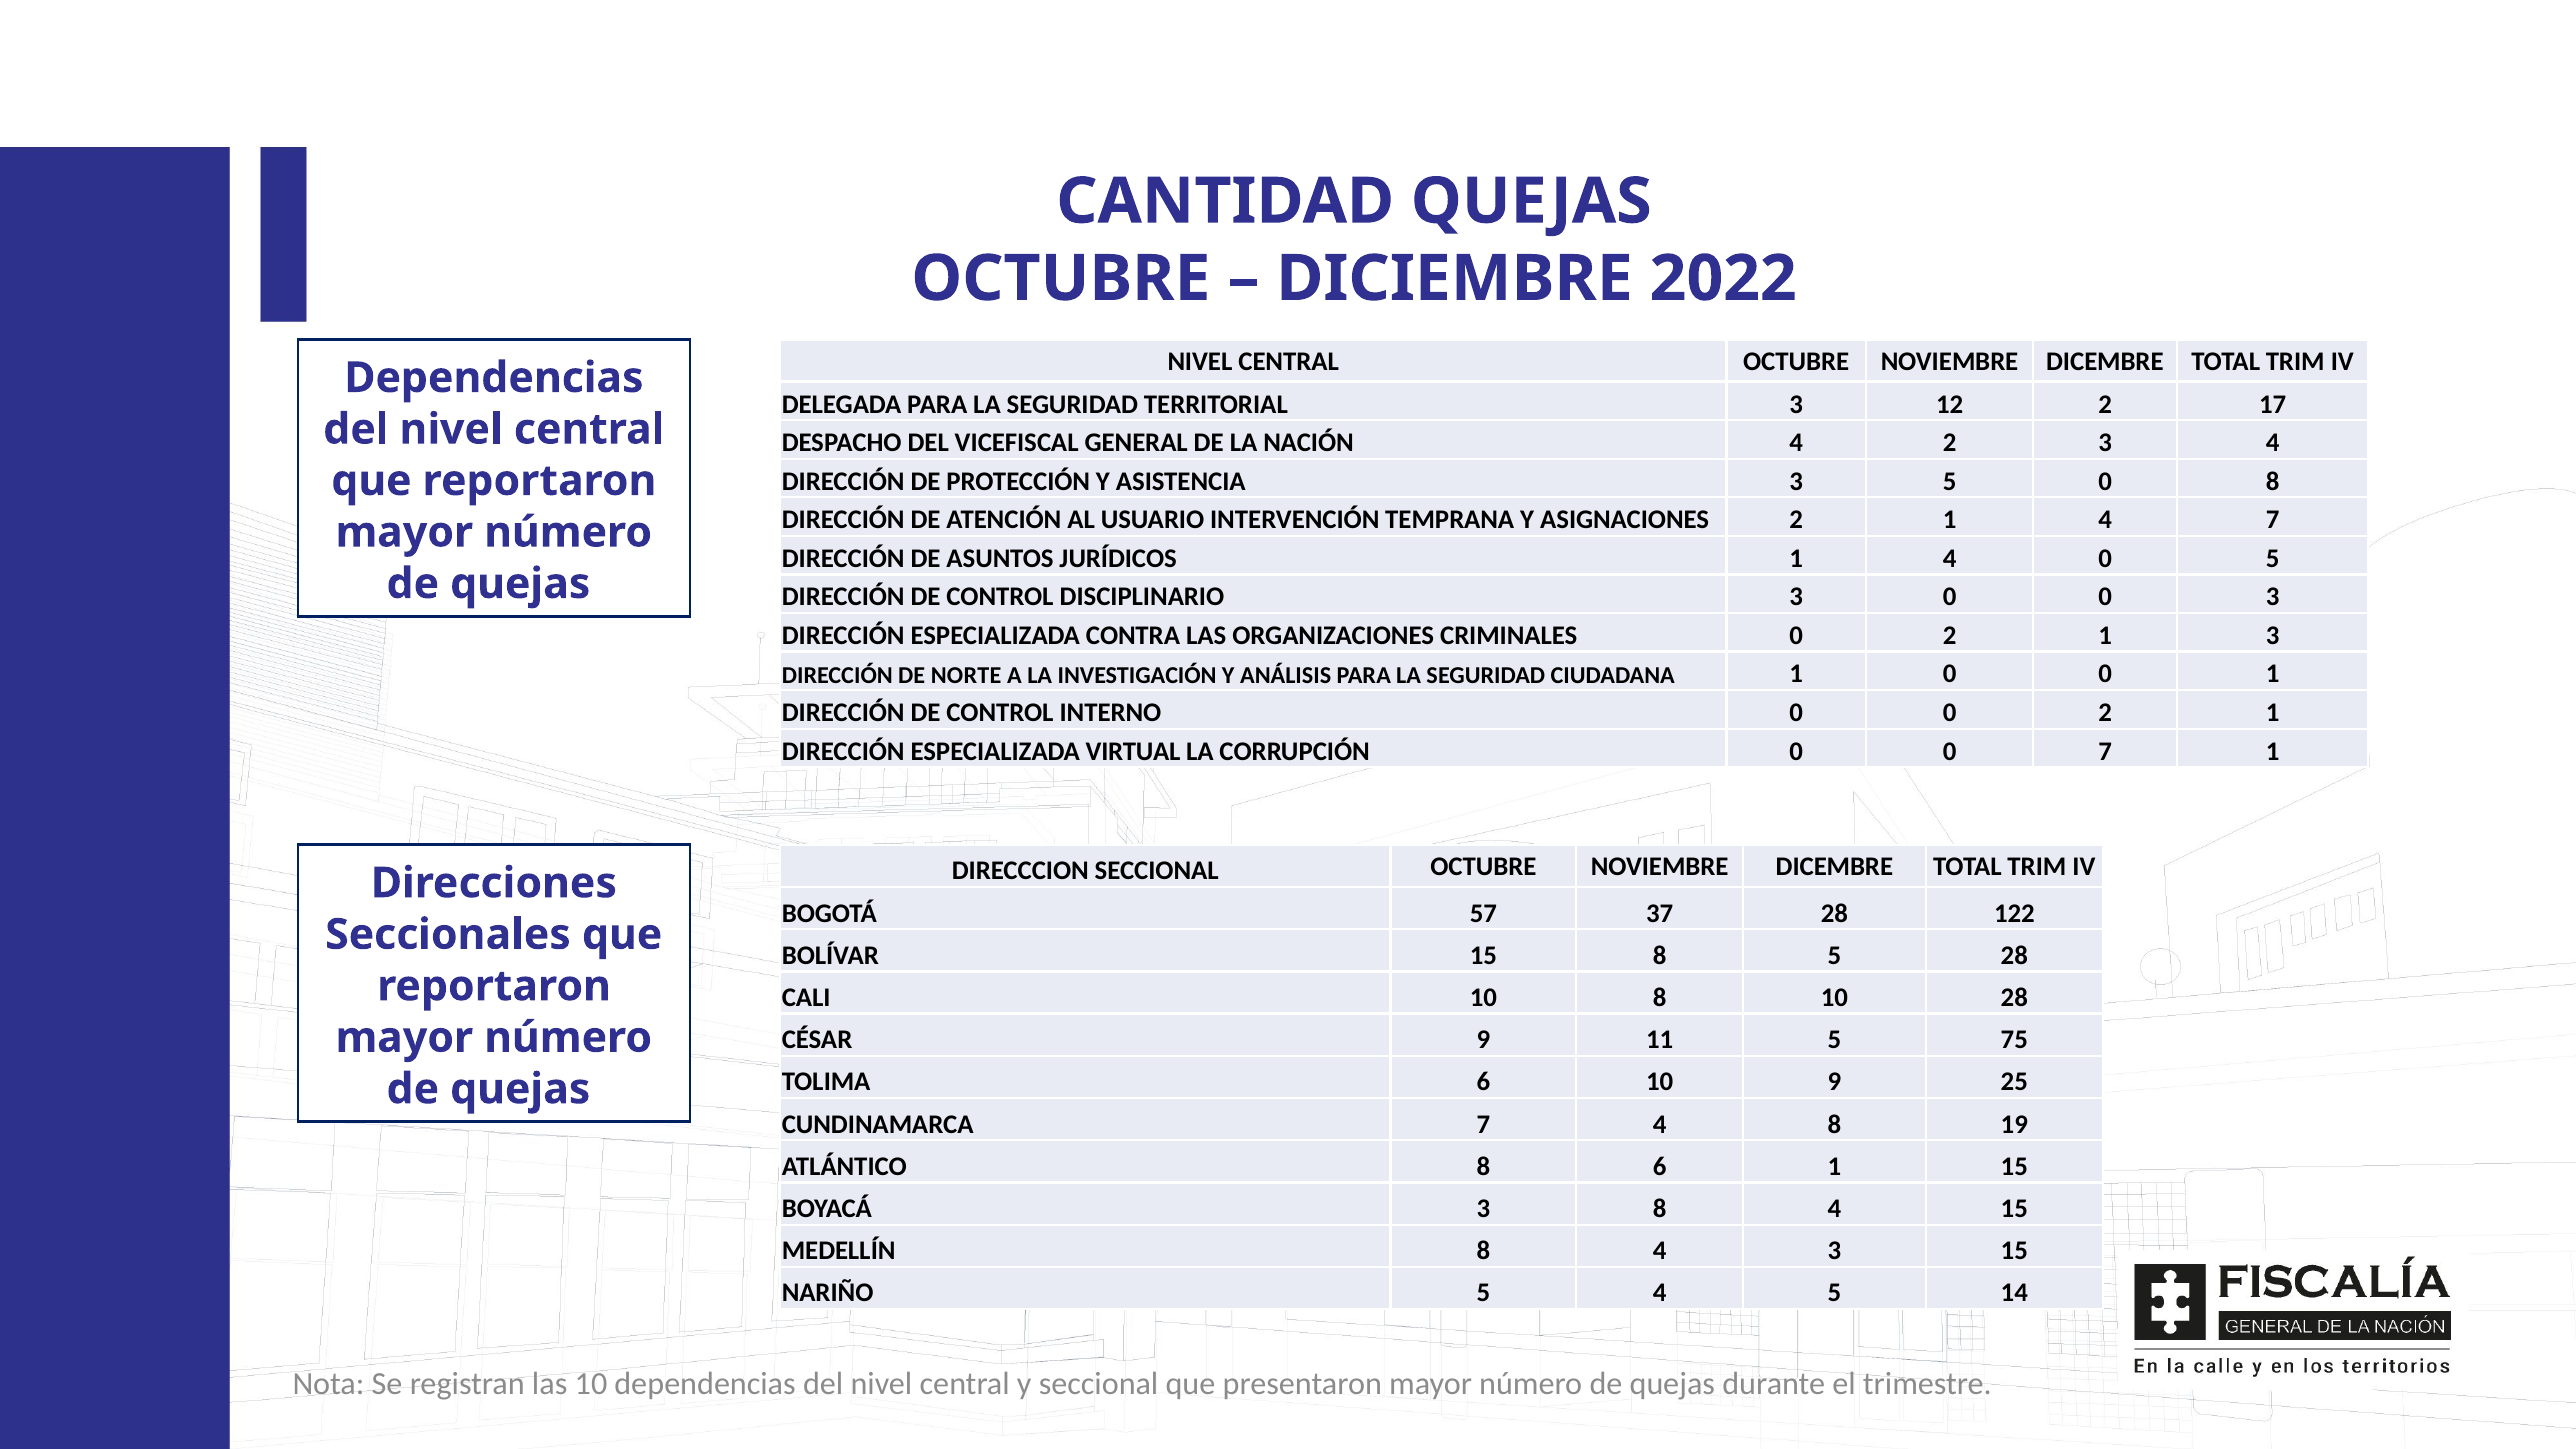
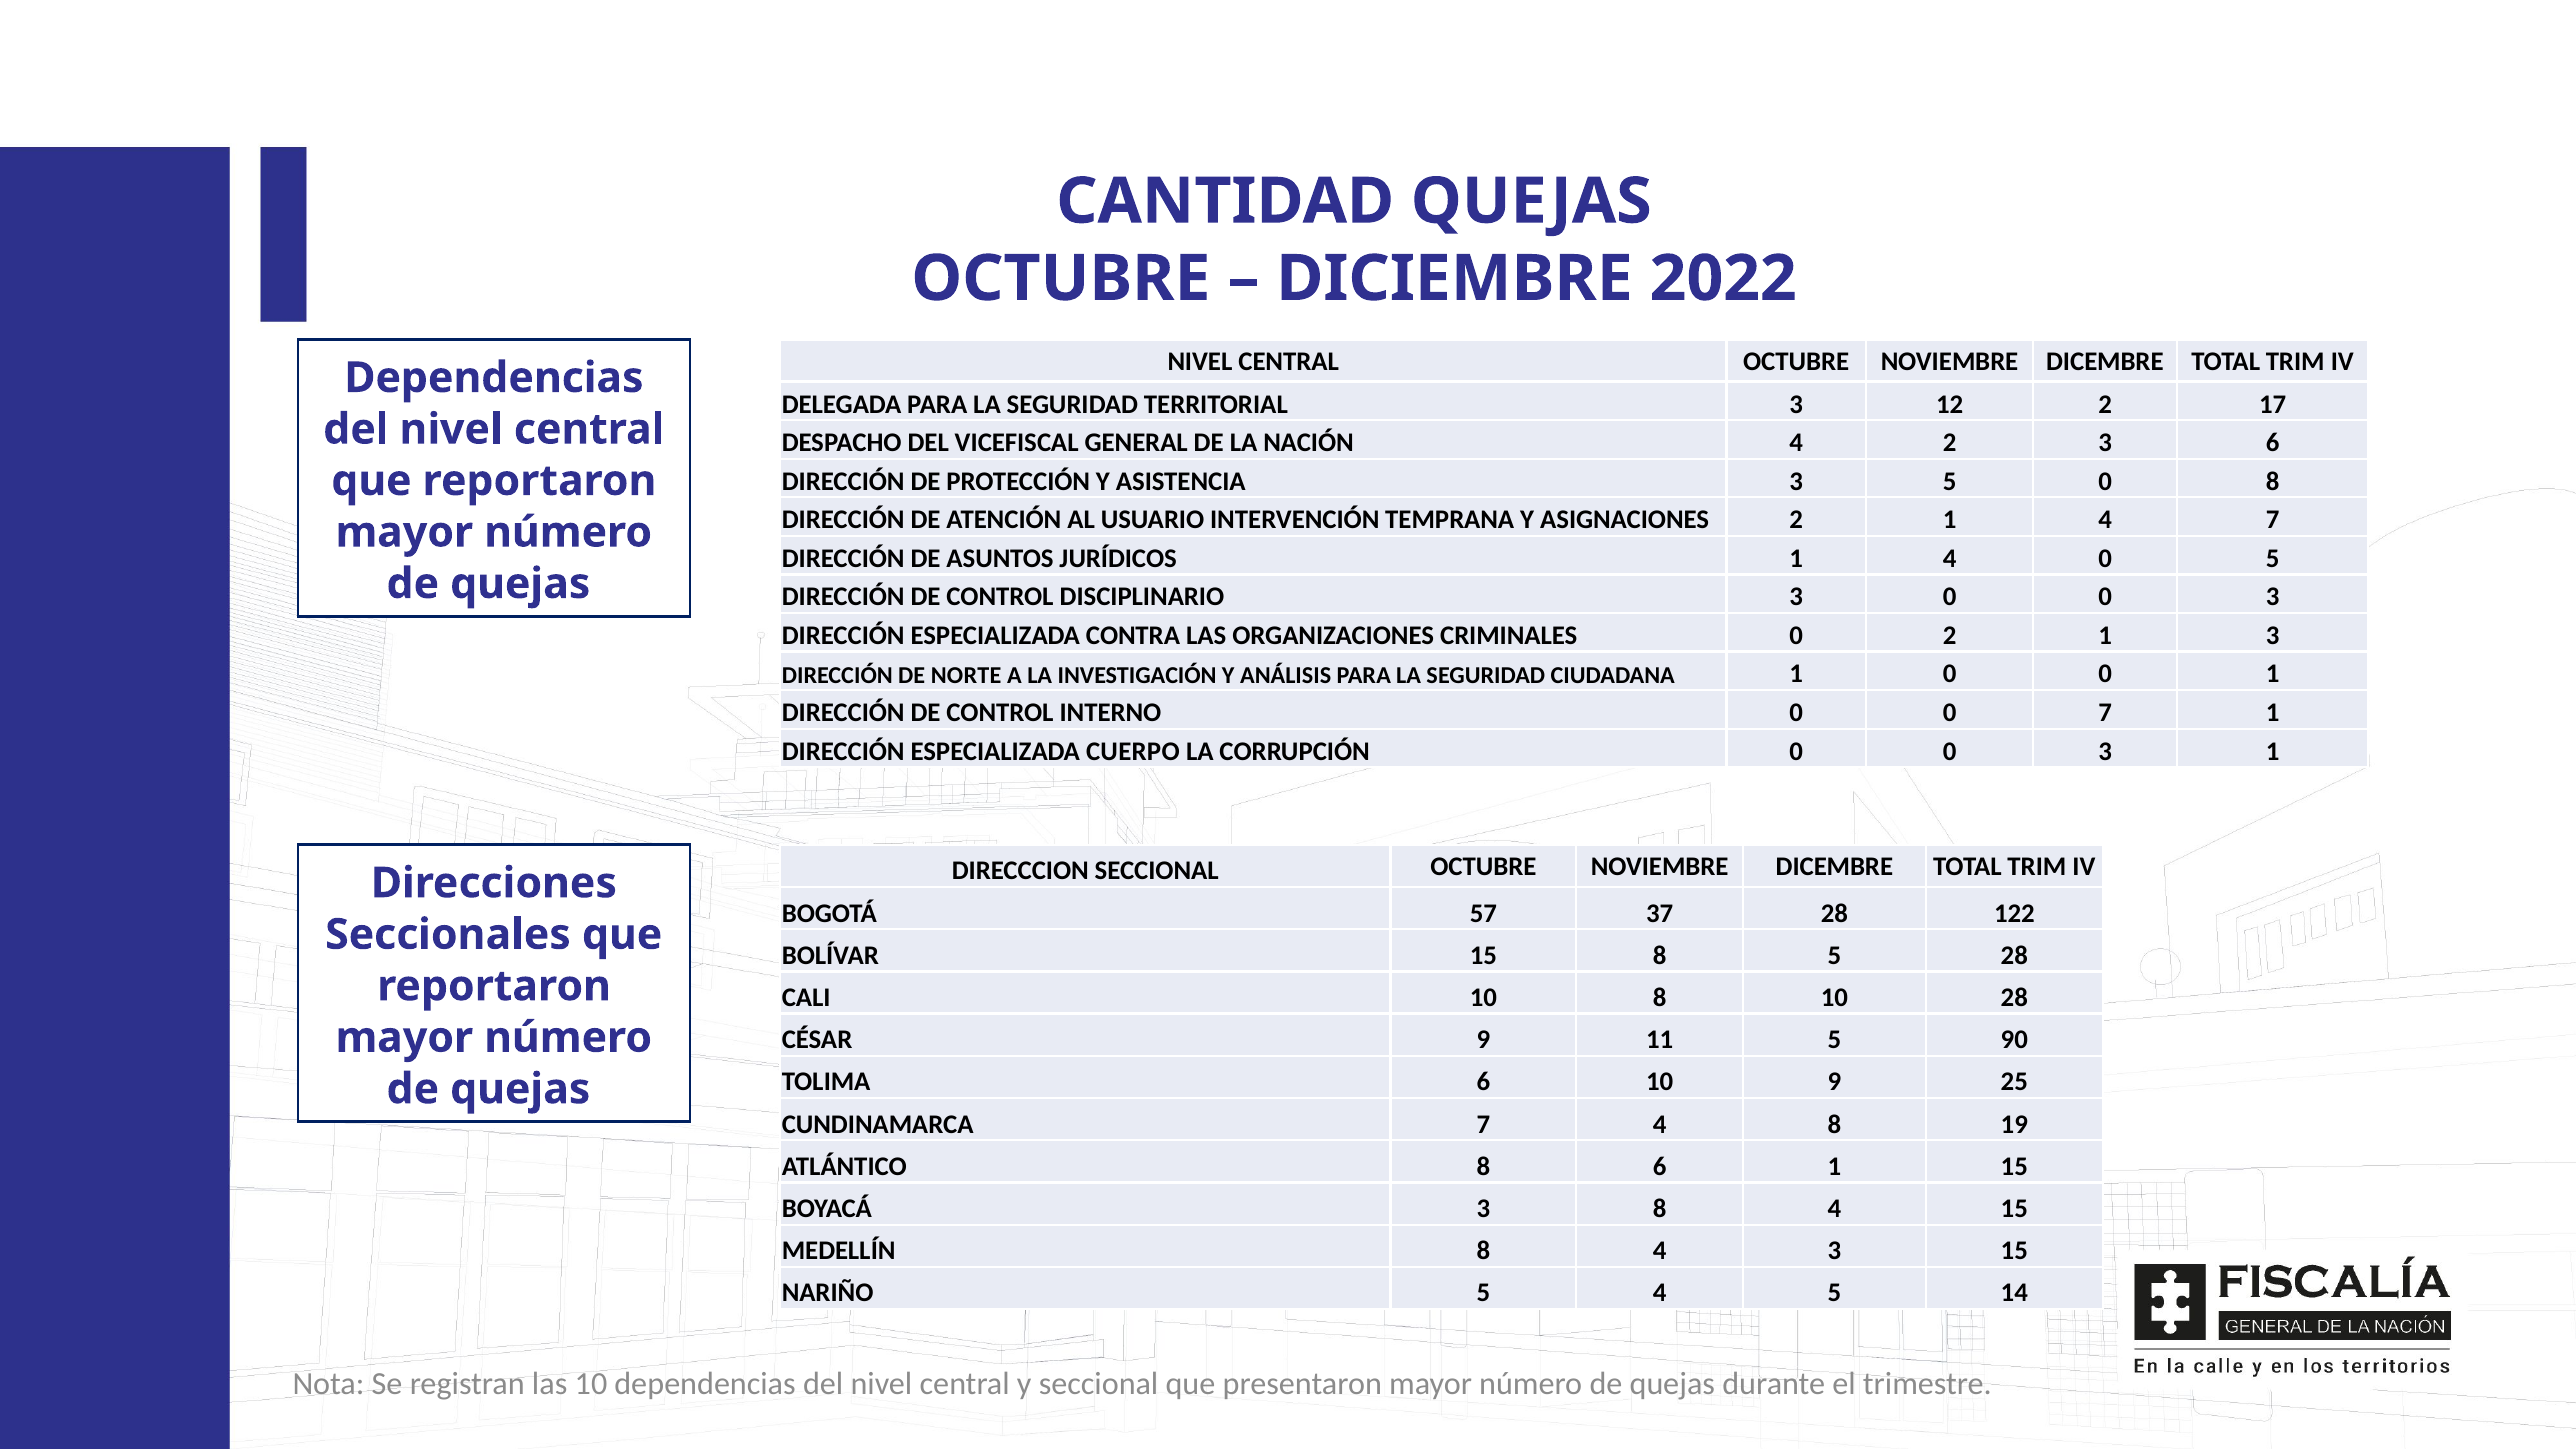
3 4: 4 -> 6
0 0 2: 2 -> 7
VIRTUAL: VIRTUAL -> CUERPO
CORRUPCIÓN 0 0 7: 7 -> 3
75: 75 -> 90
